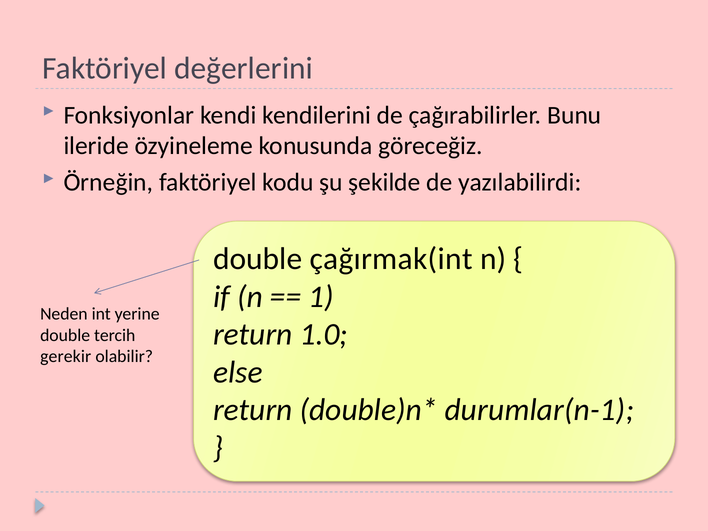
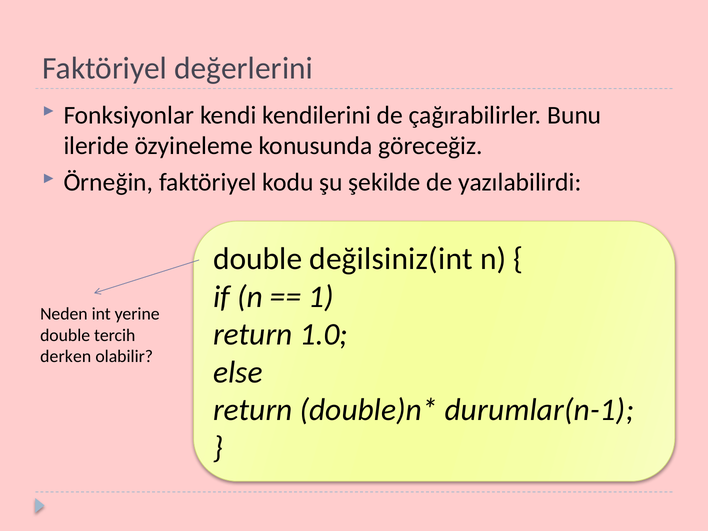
çağırmak(int: çağırmak(int -> değilsiniz(int
gerekir: gerekir -> derken
